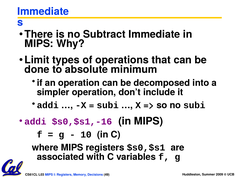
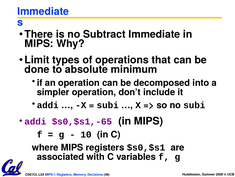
$s0,$s1,-16: $s0,$s1,-16 -> $s0,$s1,-65
